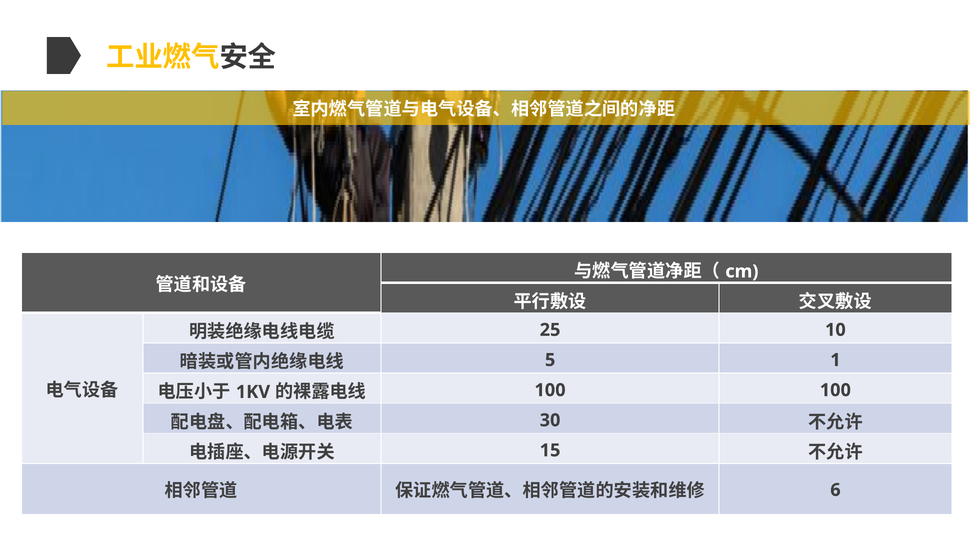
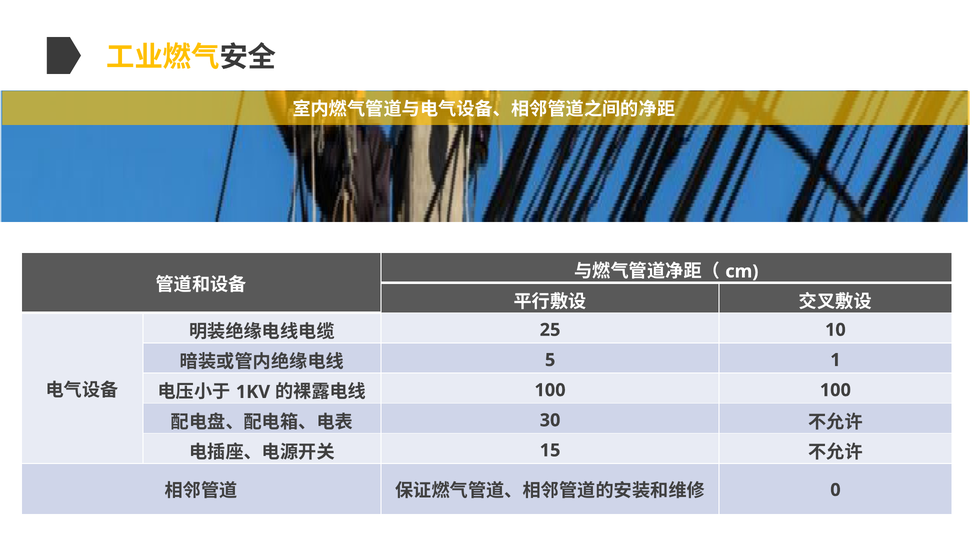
6: 6 -> 0
